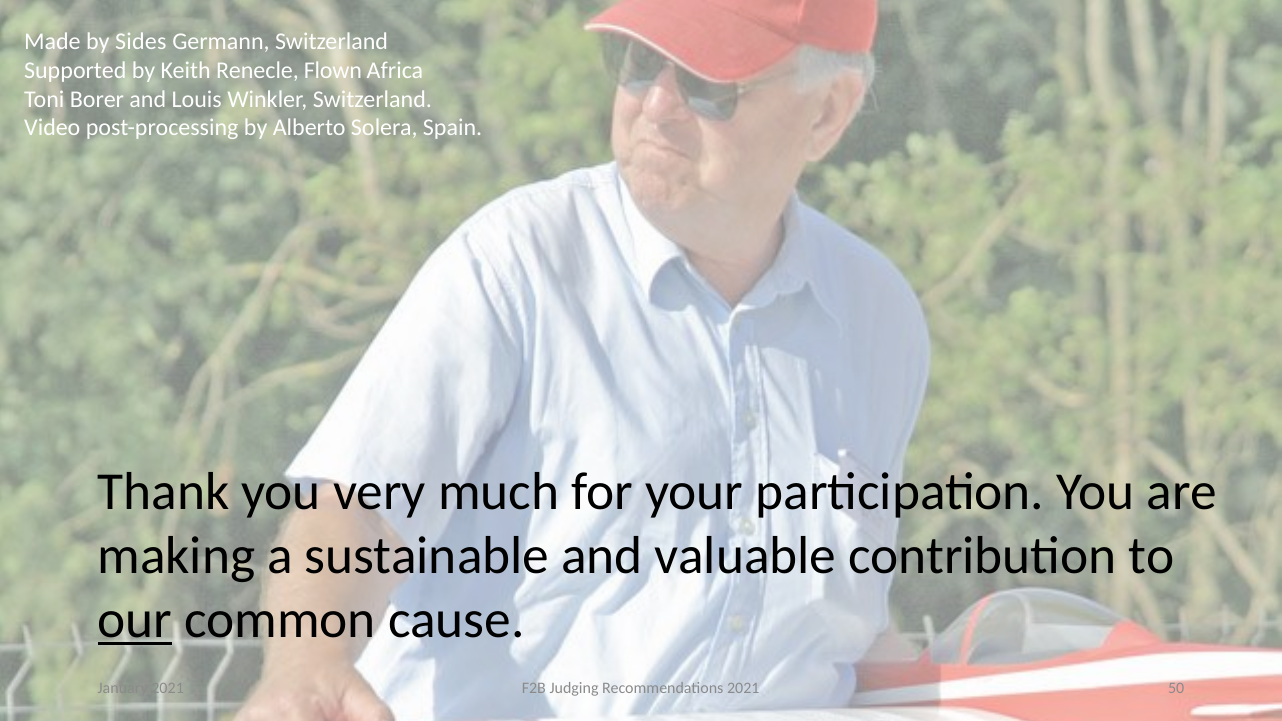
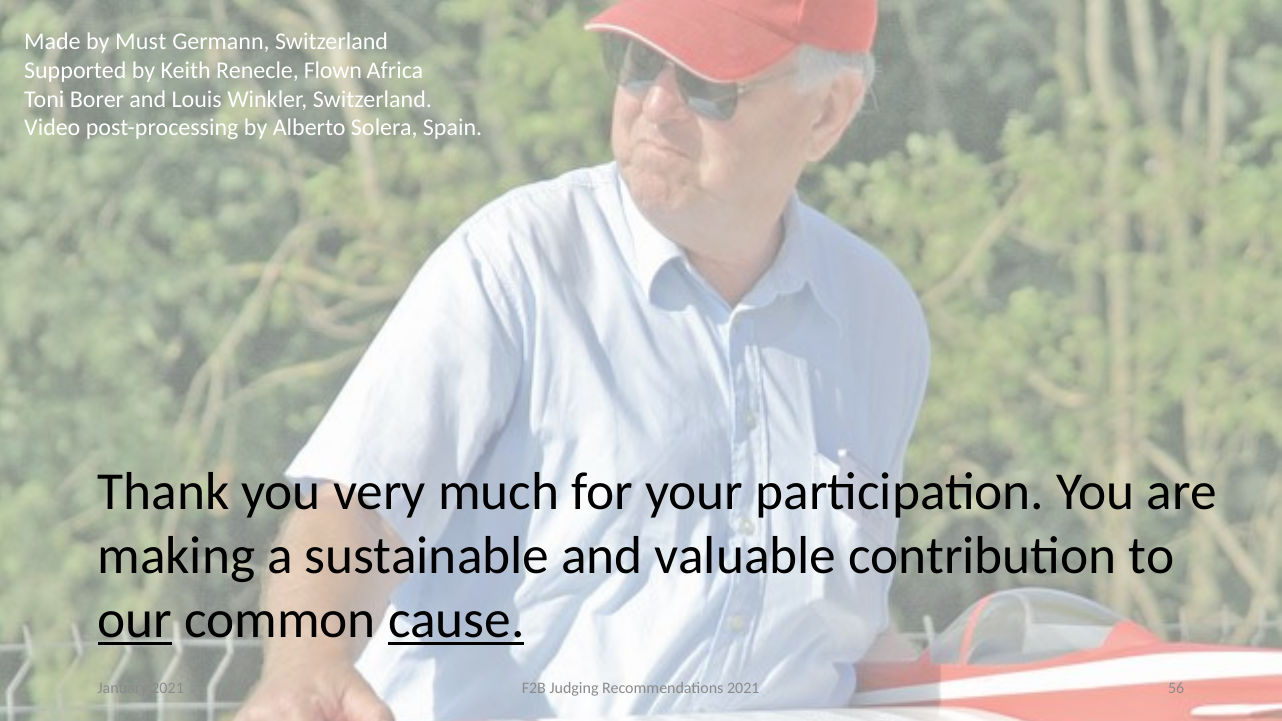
Sides: Sides -> Must
cause underline: none -> present
50: 50 -> 56
